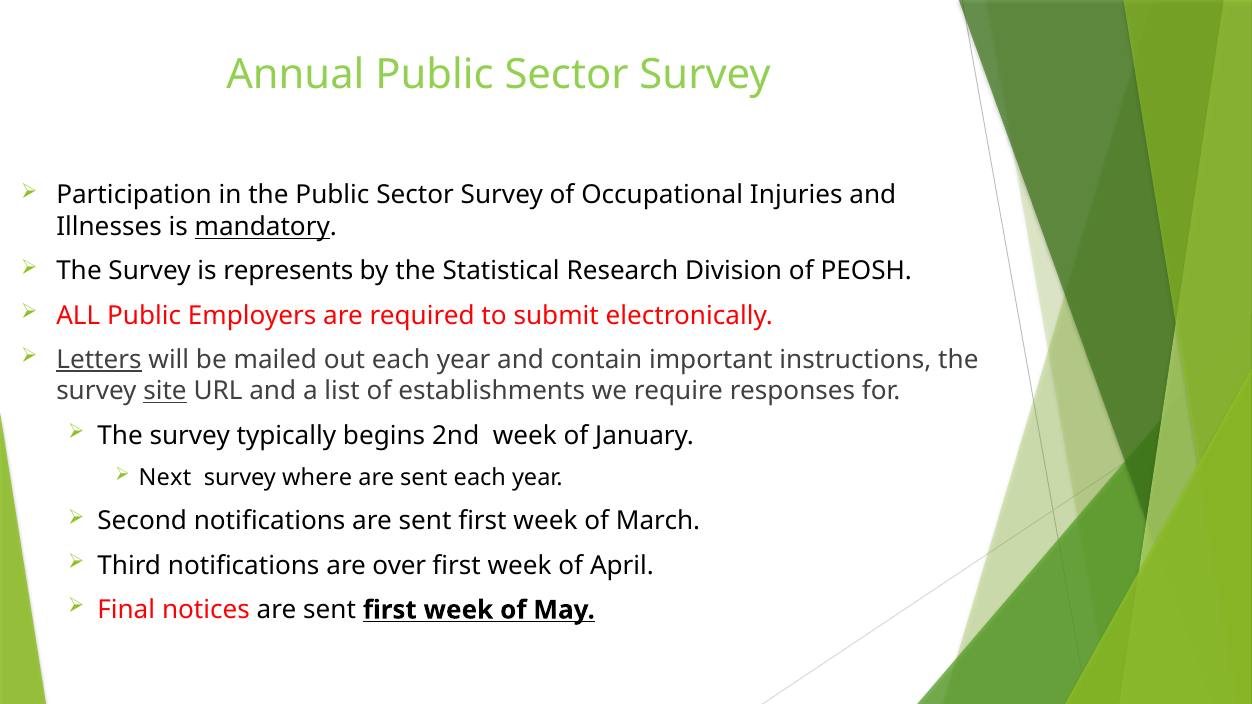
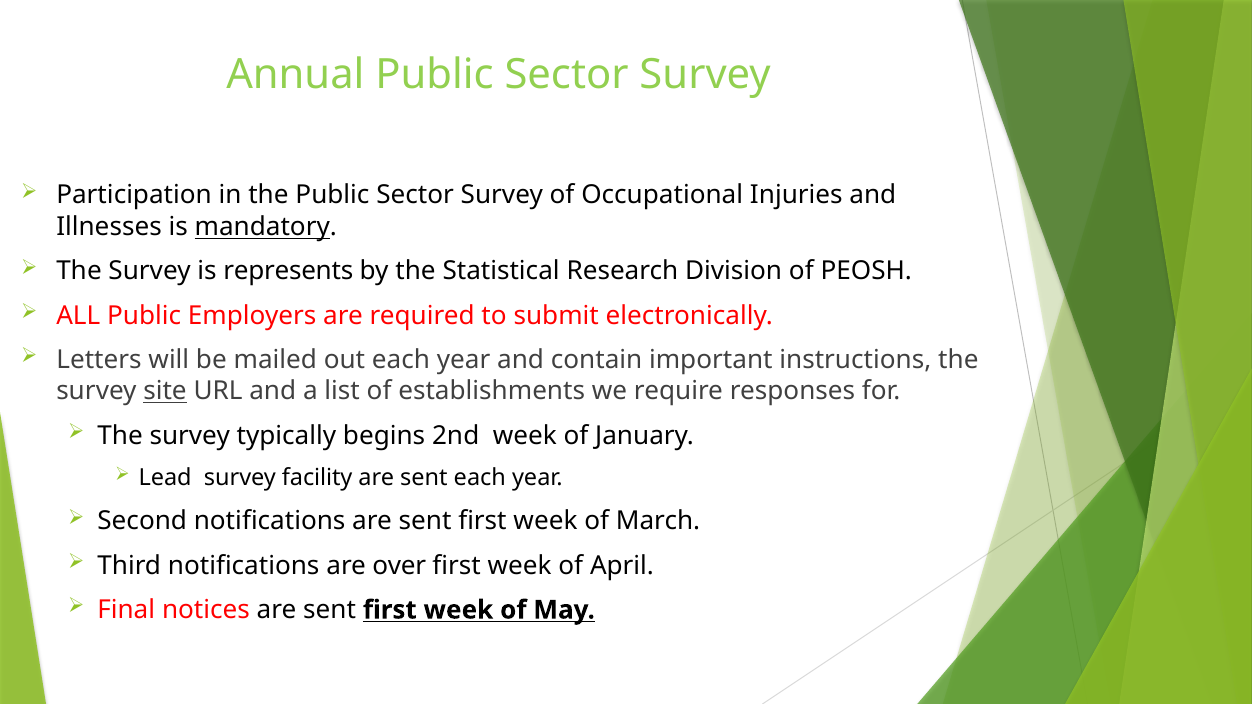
Letters underline: present -> none
Next: Next -> Lead
where: where -> facility
